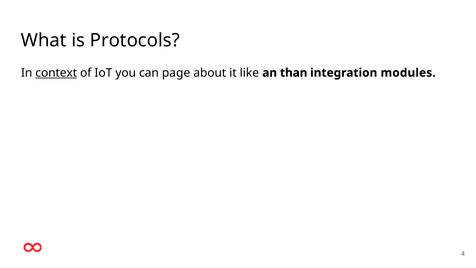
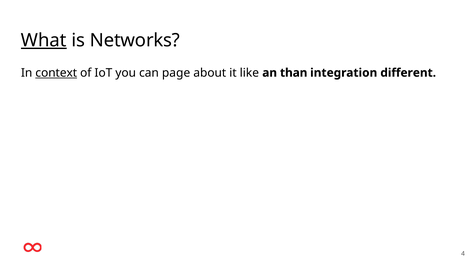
What underline: none -> present
Protocols: Protocols -> Networks
modules: modules -> different
